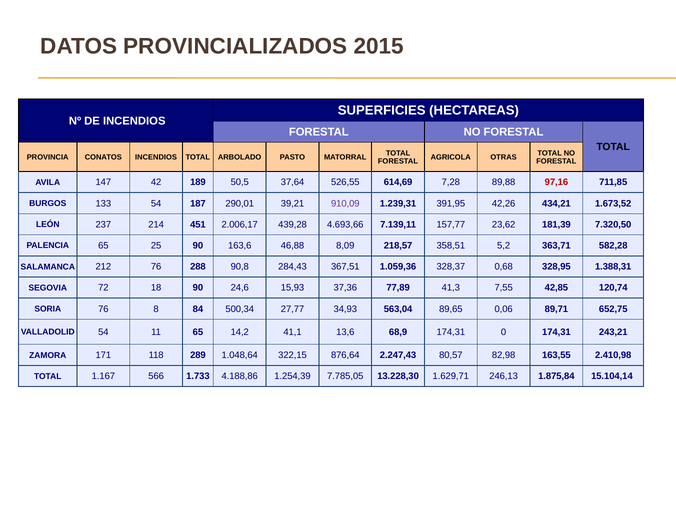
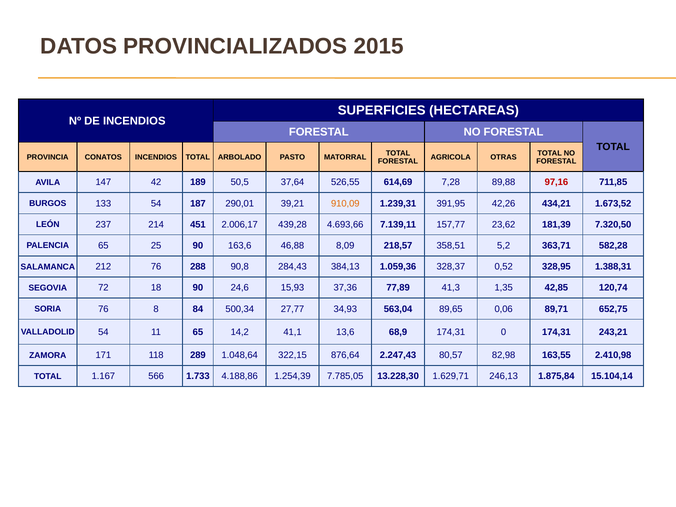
910,09 colour: purple -> orange
367,51: 367,51 -> 384,13
0,68: 0,68 -> 0,52
7,55: 7,55 -> 1,35
